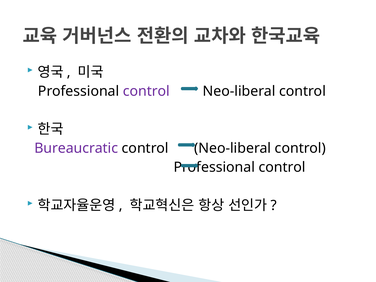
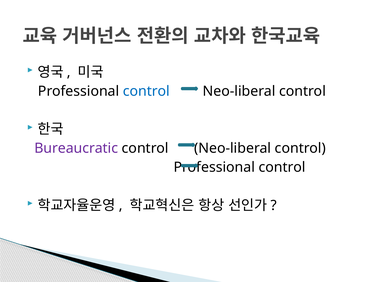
control at (146, 91) colour: purple -> blue
